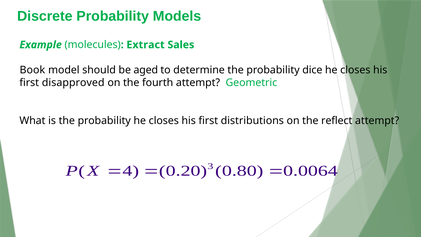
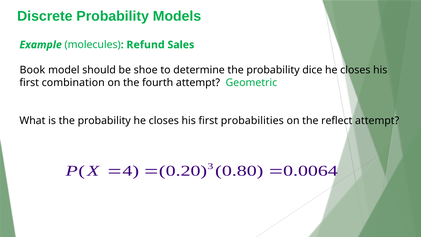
Extract: Extract -> Refund
aged: aged -> shoe
disapproved: disapproved -> combination
distributions: distributions -> probabilities
